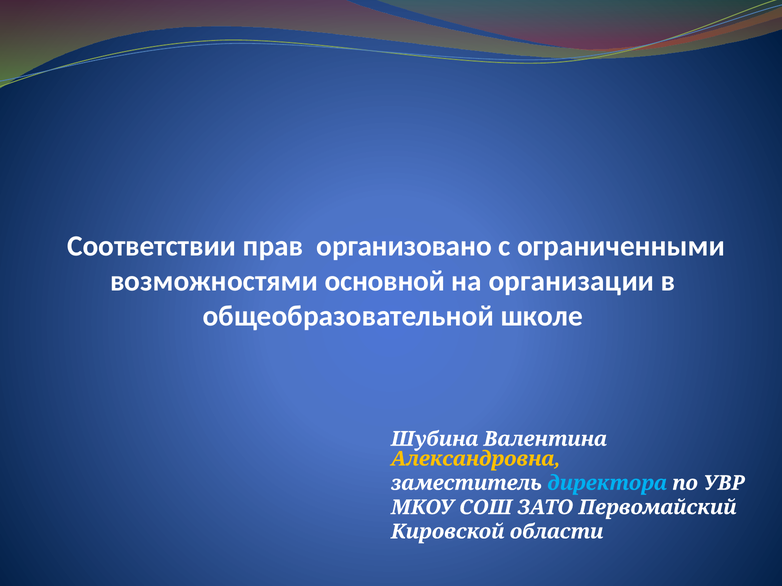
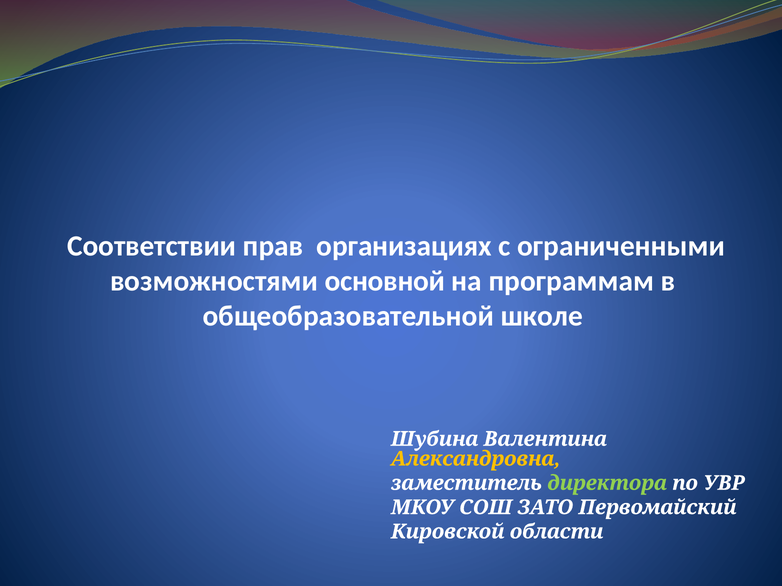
организовано: организовано -> организациях
организации: организации -> программам
директора colour: light blue -> light green
